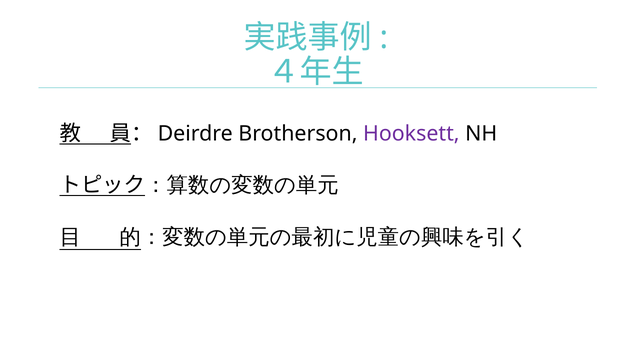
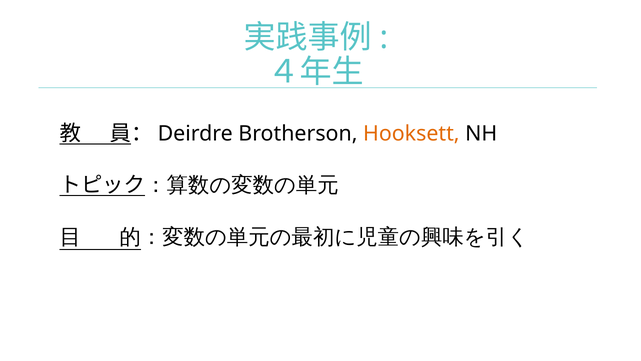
Hooksett colour: purple -> orange
